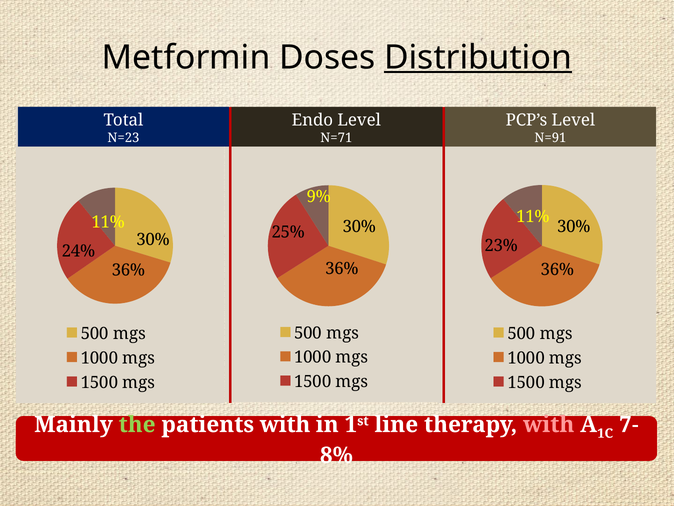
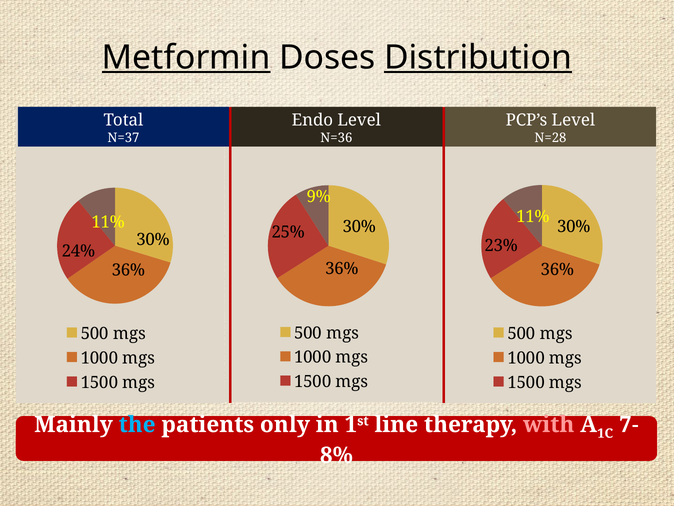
Metformin underline: none -> present
N=23: N=23 -> N=37
N=71: N=71 -> N=36
N=91: N=91 -> N=28
the colour: light green -> light blue
patients with: with -> only
